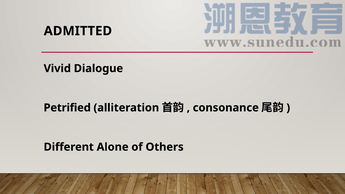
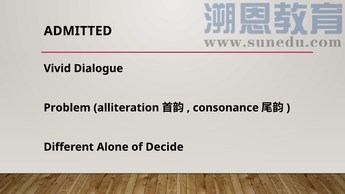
Petrified: Petrified -> Problem
Others: Others -> Decide
